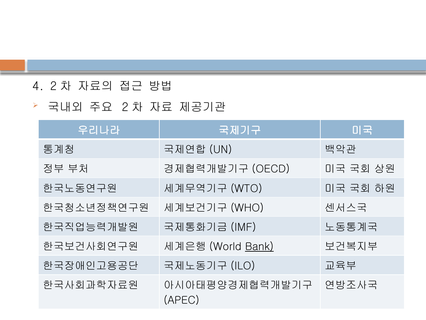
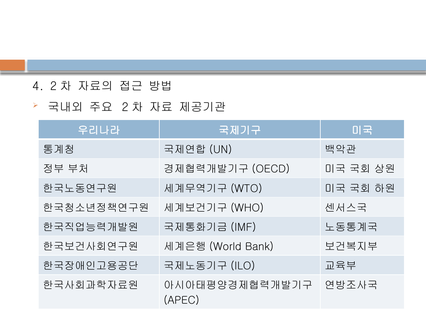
Bank underline: present -> none
